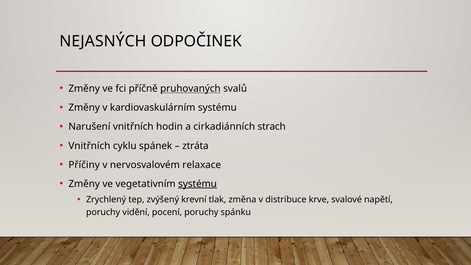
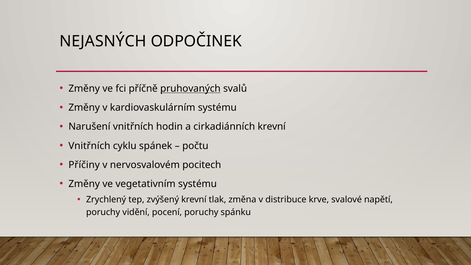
cirkadiánních strach: strach -> krevní
ztráta: ztráta -> počtu
relaxace: relaxace -> pocitech
systému at (198, 184) underline: present -> none
